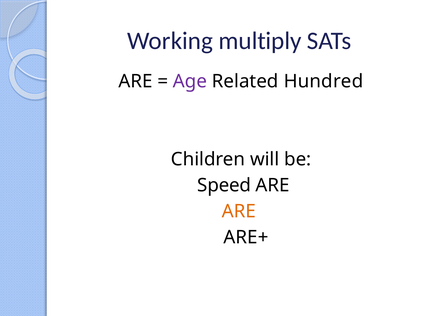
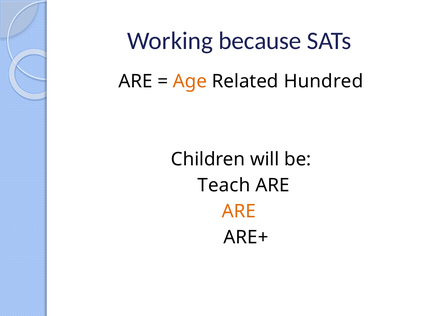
multiply: multiply -> because
Age colour: purple -> orange
Speed: Speed -> Teach
